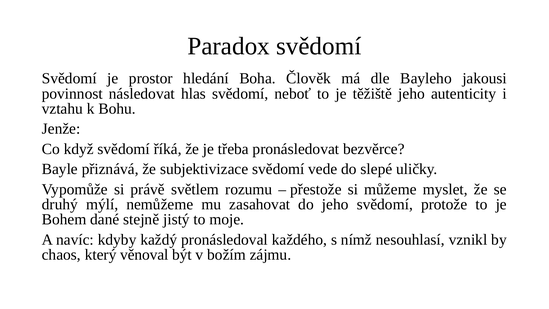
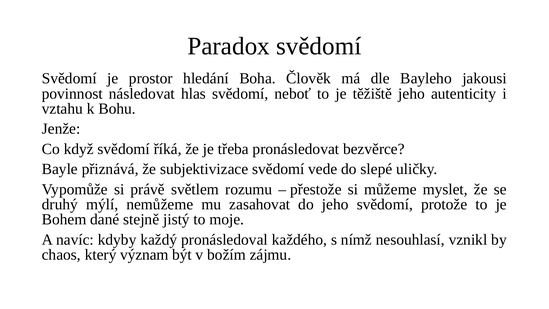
věnoval: věnoval -> význam
